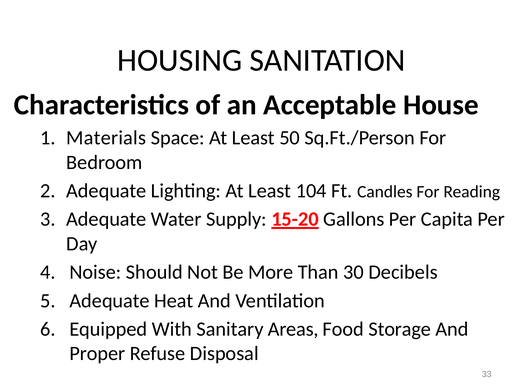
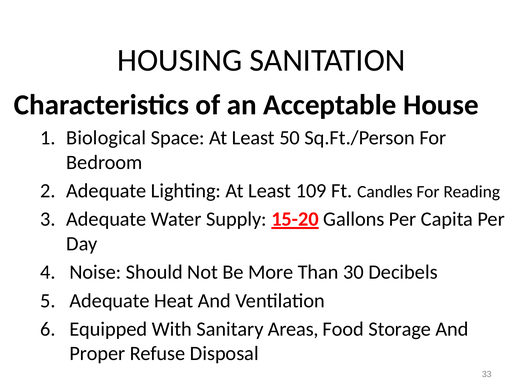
Materials: Materials -> Biological
104: 104 -> 109
